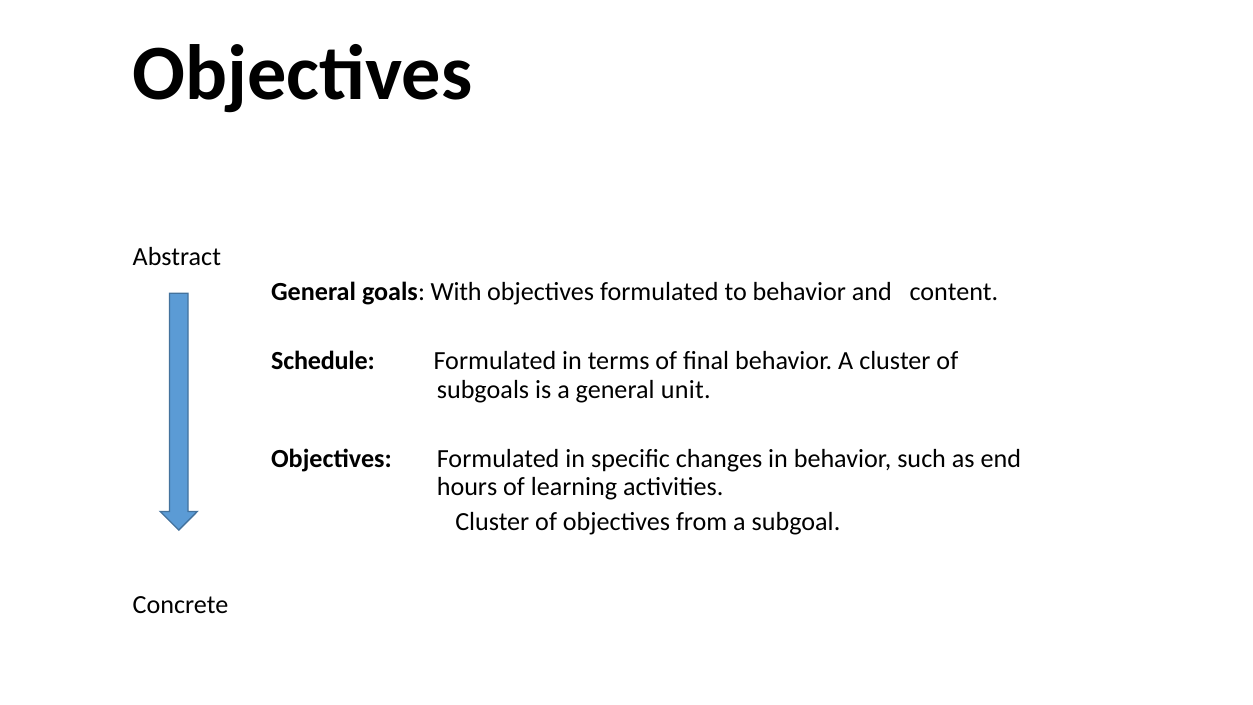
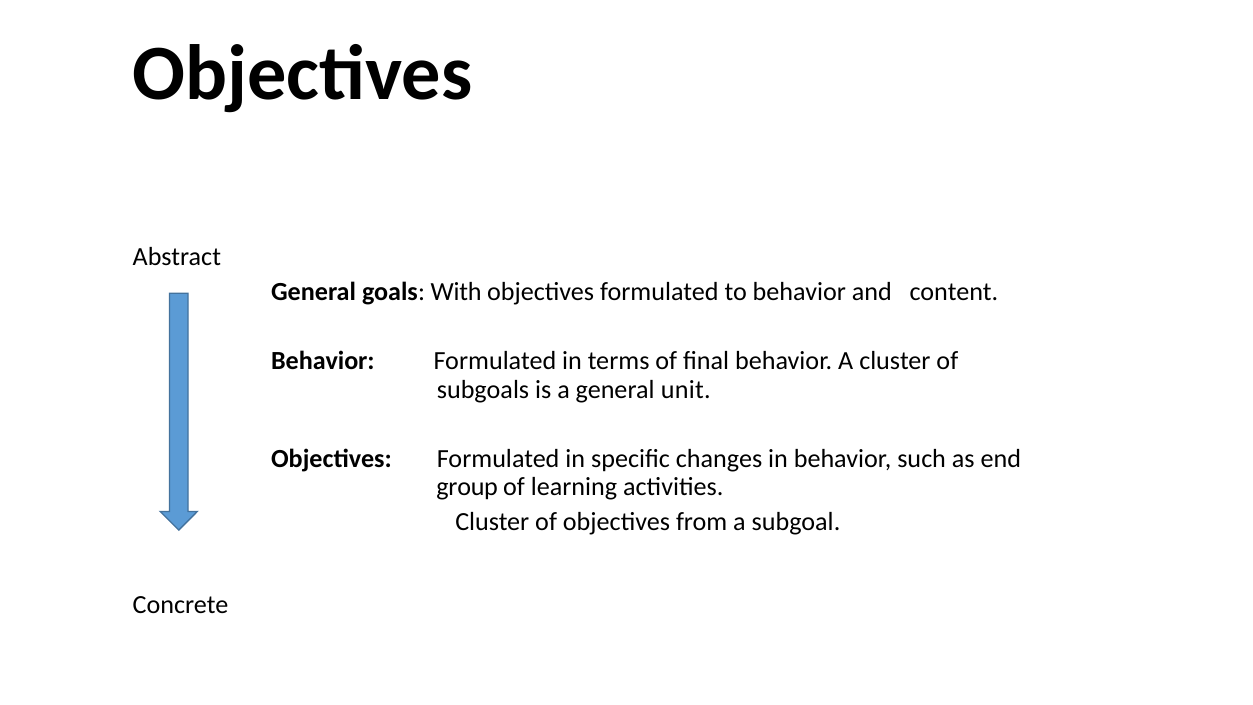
Schedule at (323, 361): Schedule -> Behavior
hours: hours -> group
